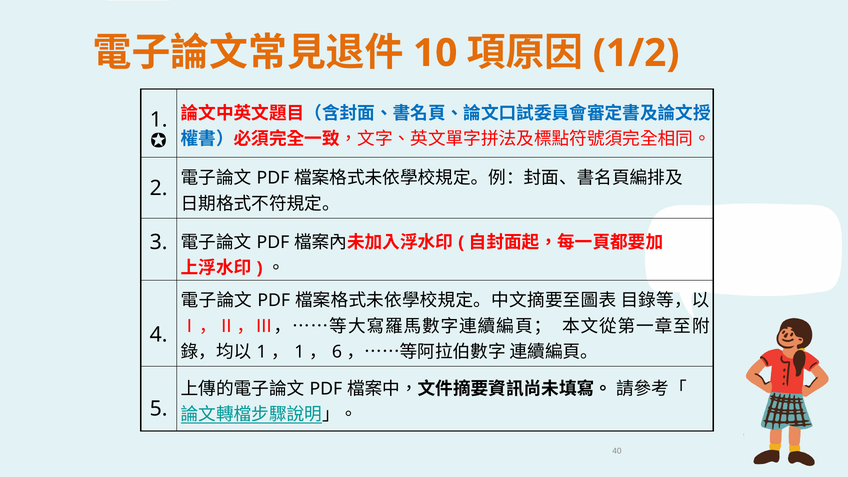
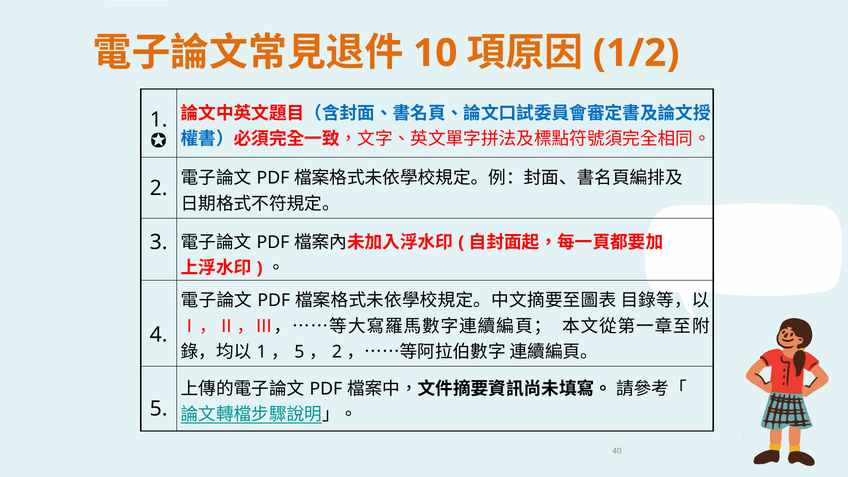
1 at (299, 352): 1 -> 5
6 at (337, 352): 6 -> 2
